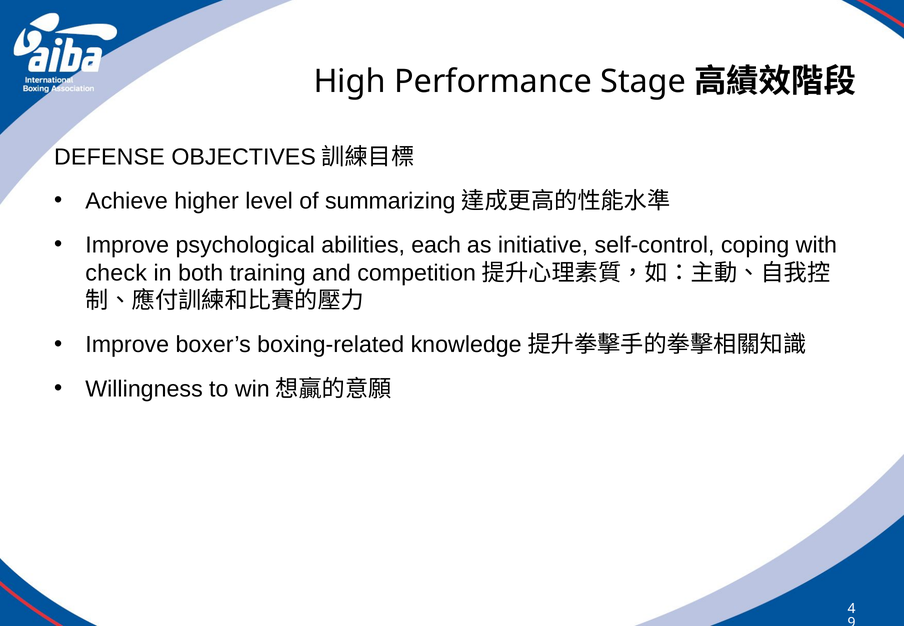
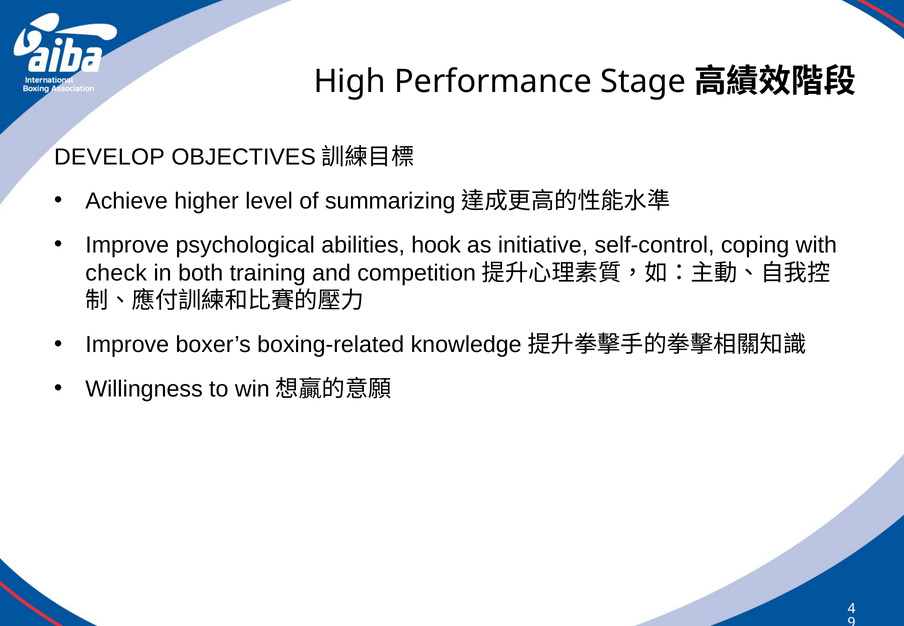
DEFENSE: DEFENSE -> DEVELOP
each: each -> hook
